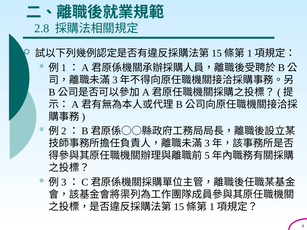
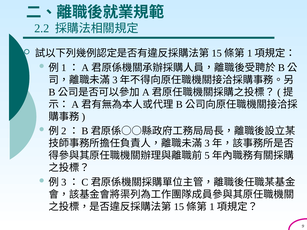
2.8: 2.8 -> 2.2
